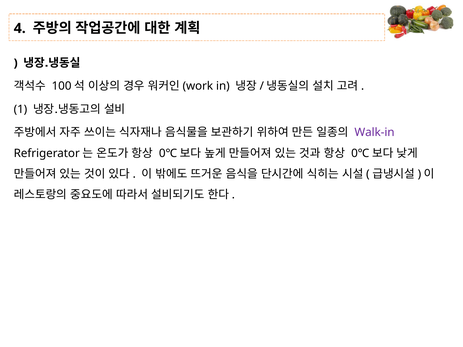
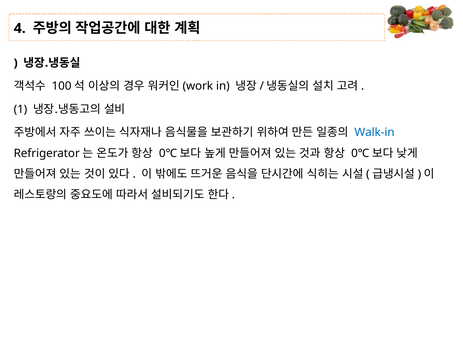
Walk-in colour: purple -> blue
